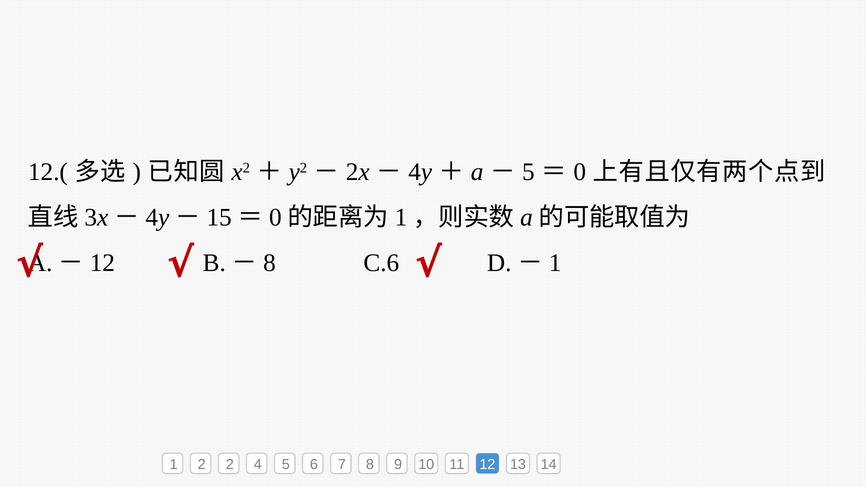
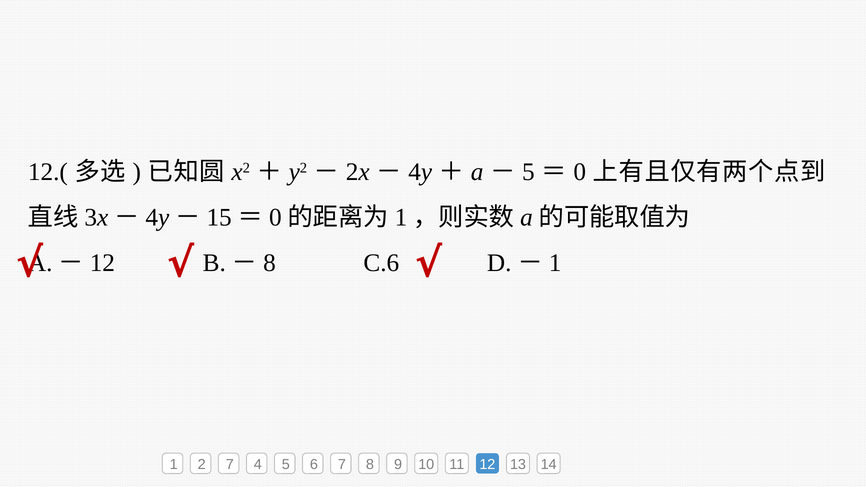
2 2: 2 -> 7
